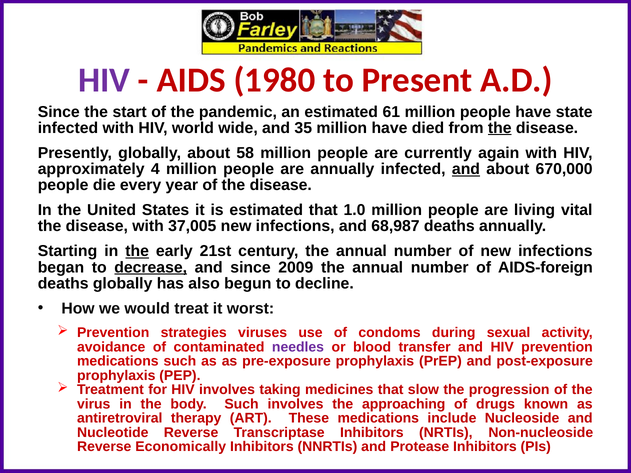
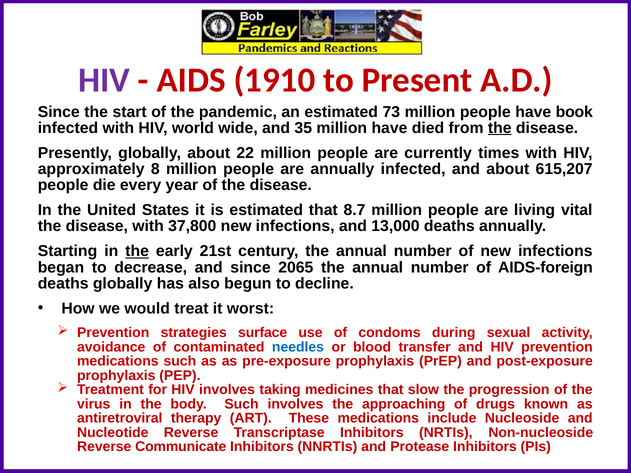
1980: 1980 -> 1910
61: 61 -> 73
state: state -> book
58: 58 -> 22
again: again -> times
4: 4 -> 8
and at (466, 169) underline: present -> none
670,000: 670,000 -> 615,207
1.0: 1.0 -> 8.7
37,005: 37,005 -> 37,800
68,987: 68,987 -> 13,000
decrease underline: present -> none
2009: 2009 -> 2065
viruses: viruses -> surface
needles colour: purple -> blue
Economically: Economically -> Communicate
